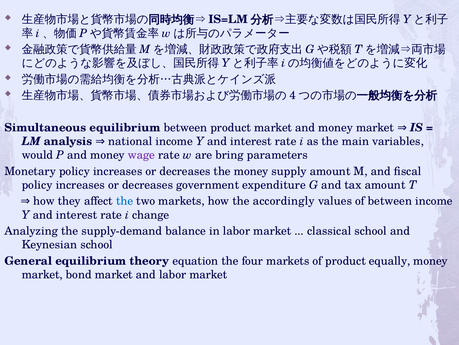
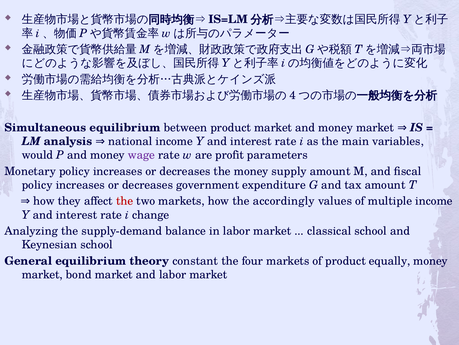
bring: bring -> profit
the at (125, 201) colour: blue -> red
of between: between -> multiple
equation: equation -> constant
